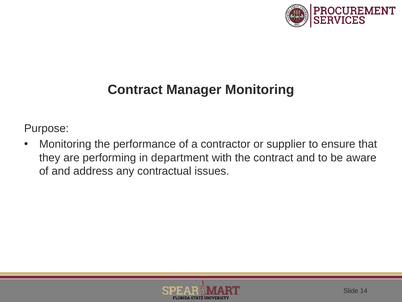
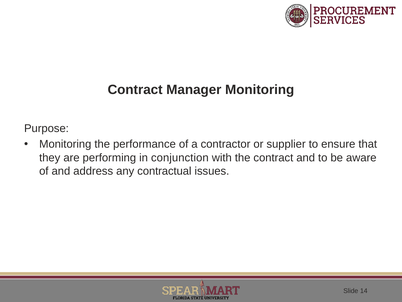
department: department -> conjunction
